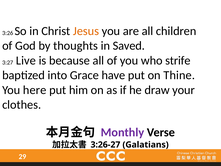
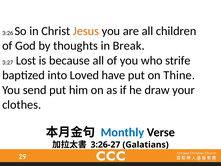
Saved: Saved -> Break
Live: Live -> Lost
Grace: Grace -> Loved
here: here -> send
Monthly colour: purple -> blue
